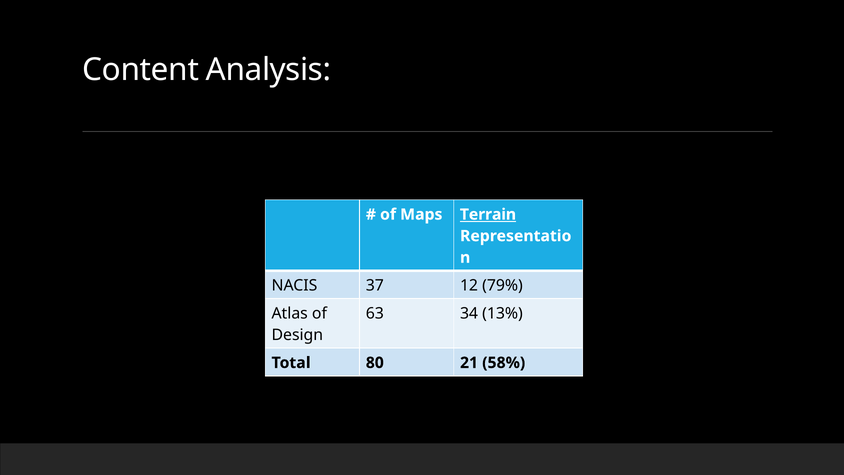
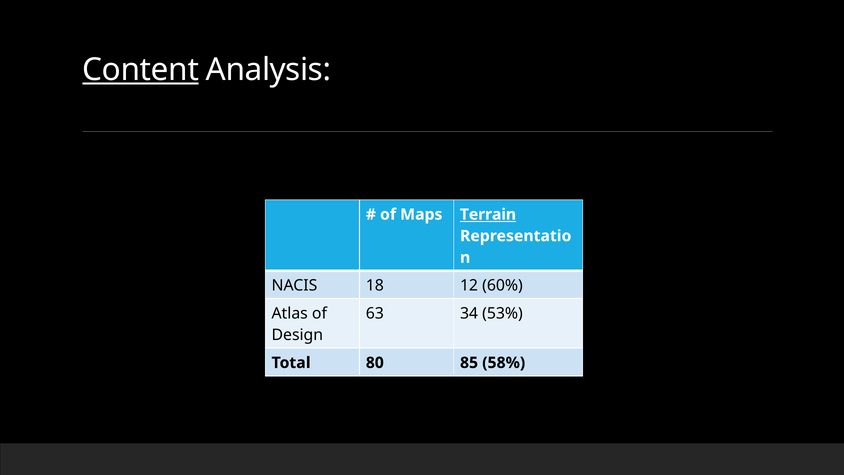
Content underline: none -> present
37: 37 -> 18
79%: 79% -> 60%
13%: 13% -> 53%
21: 21 -> 85
